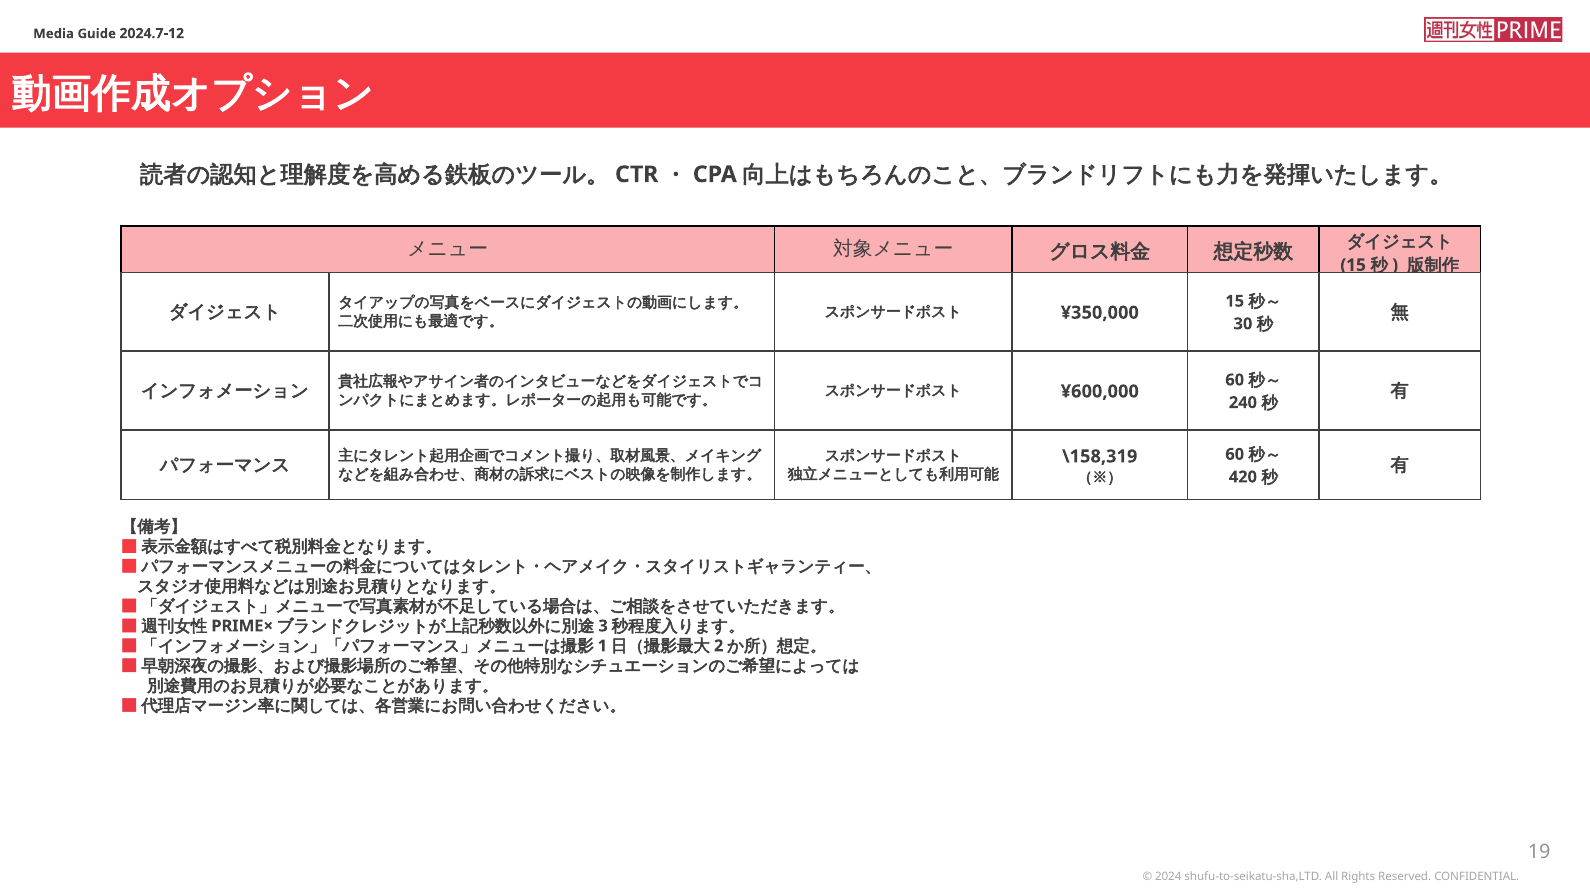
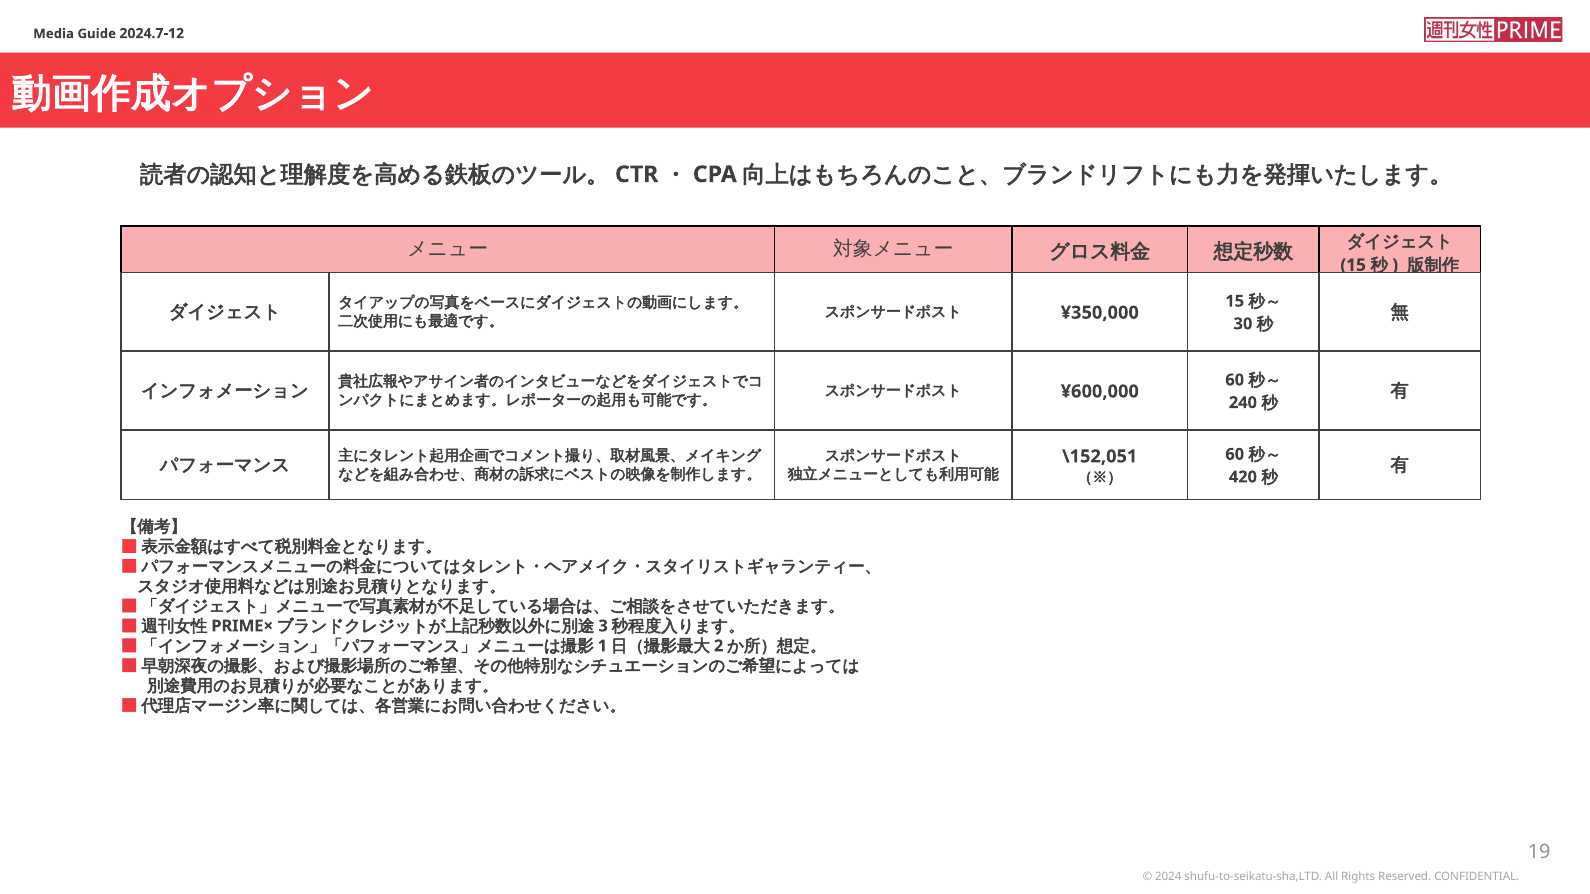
\158,319: \158,319 -> \152,051
